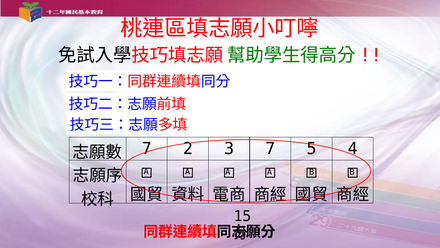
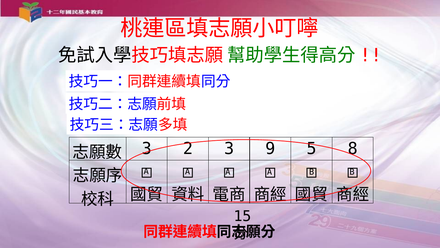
7 at (147, 149): 7 -> 3
3 7: 7 -> 9
4: 4 -> 8
